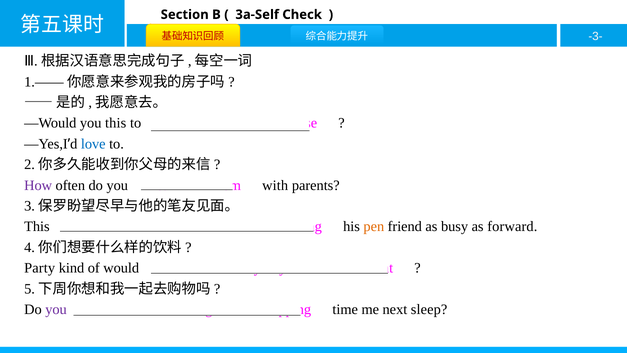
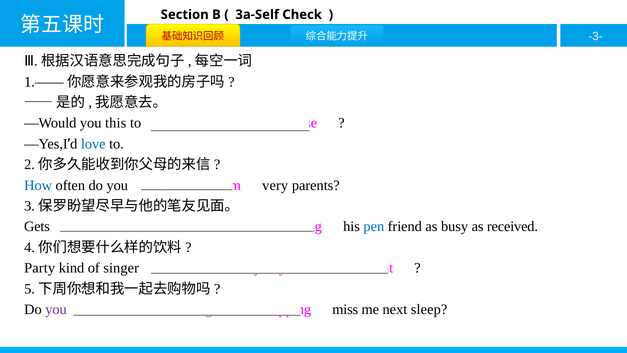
How colour: purple -> blue
with: with -> very
This at (37, 226): This -> Gets
pen colour: orange -> blue
as forward: forward -> received
would: would -> singer
time: time -> miss
